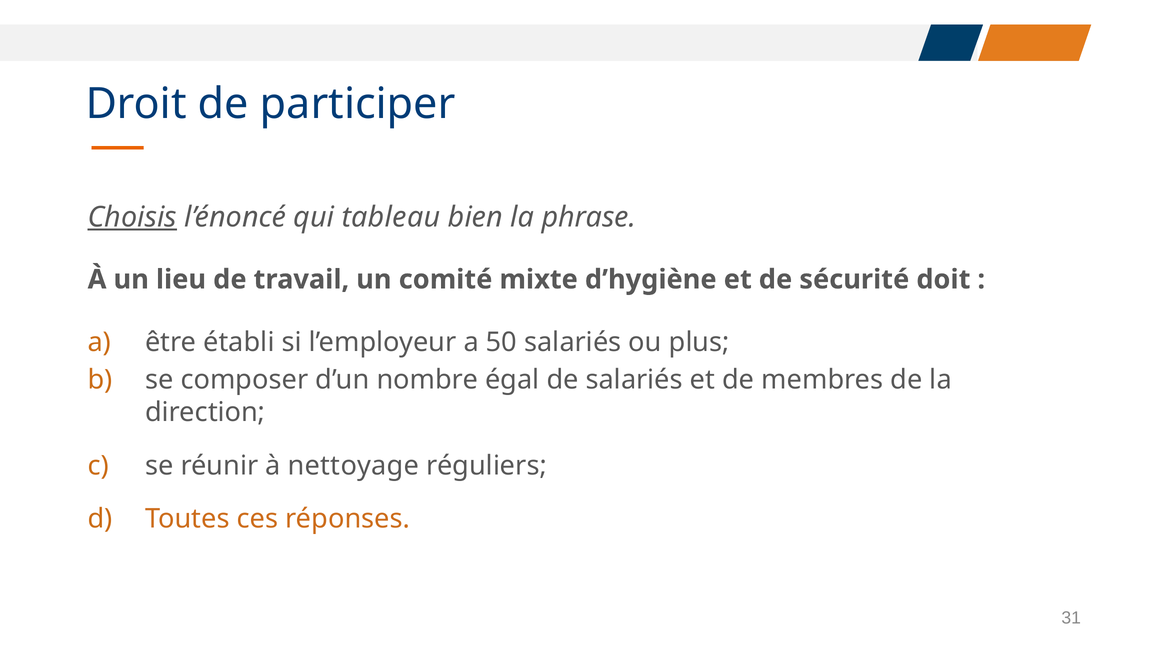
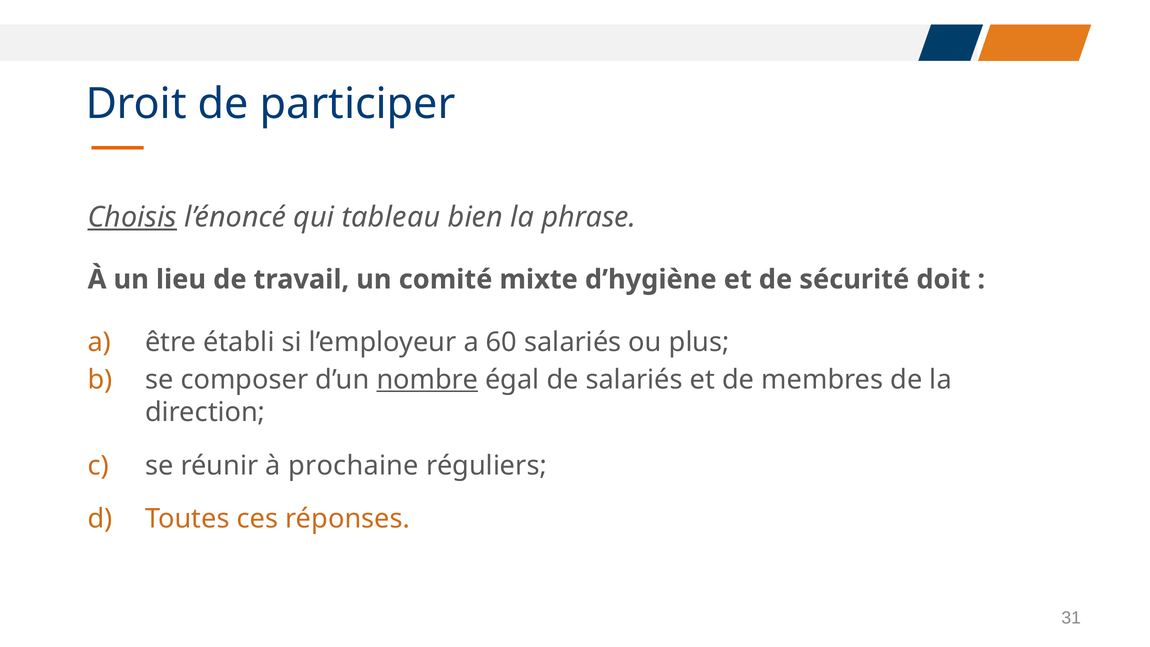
50: 50 -> 60
nombre underline: none -> present
nettoyage: nettoyage -> prochaine
